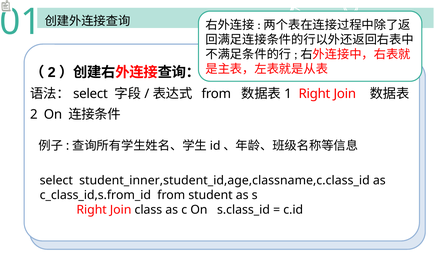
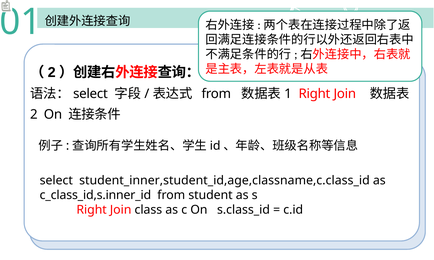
c_class_id,s.from_id: c_class_id,s.from_id -> c_class_id,s.inner_id
